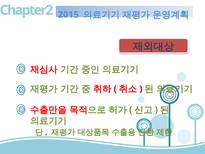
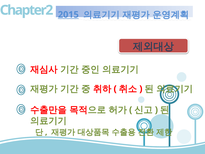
2015 underline: none -> present
